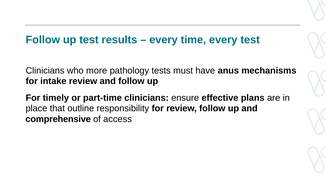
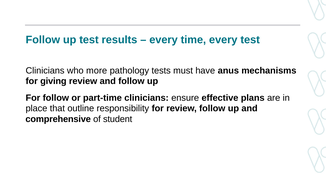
intake: intake -> giving
For timely: timely -> follow
access: access -> student
